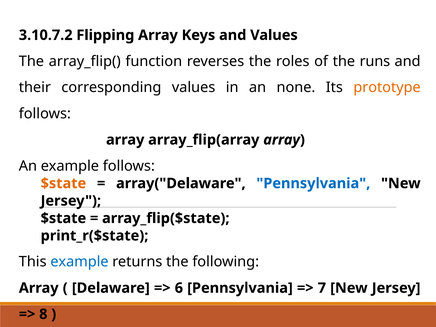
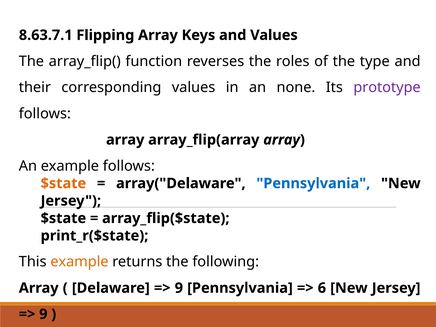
3.10.7.2: 3.10.7.2 -> 8.63.7.1
runs: runs -> type
prototype colour: orange -> purple
example at (79, 262) colour: blue -> orange
6 at (179, 288): 6 -> 9
7: 7 -> 6
8 at (43, 314): 8 -> 9
